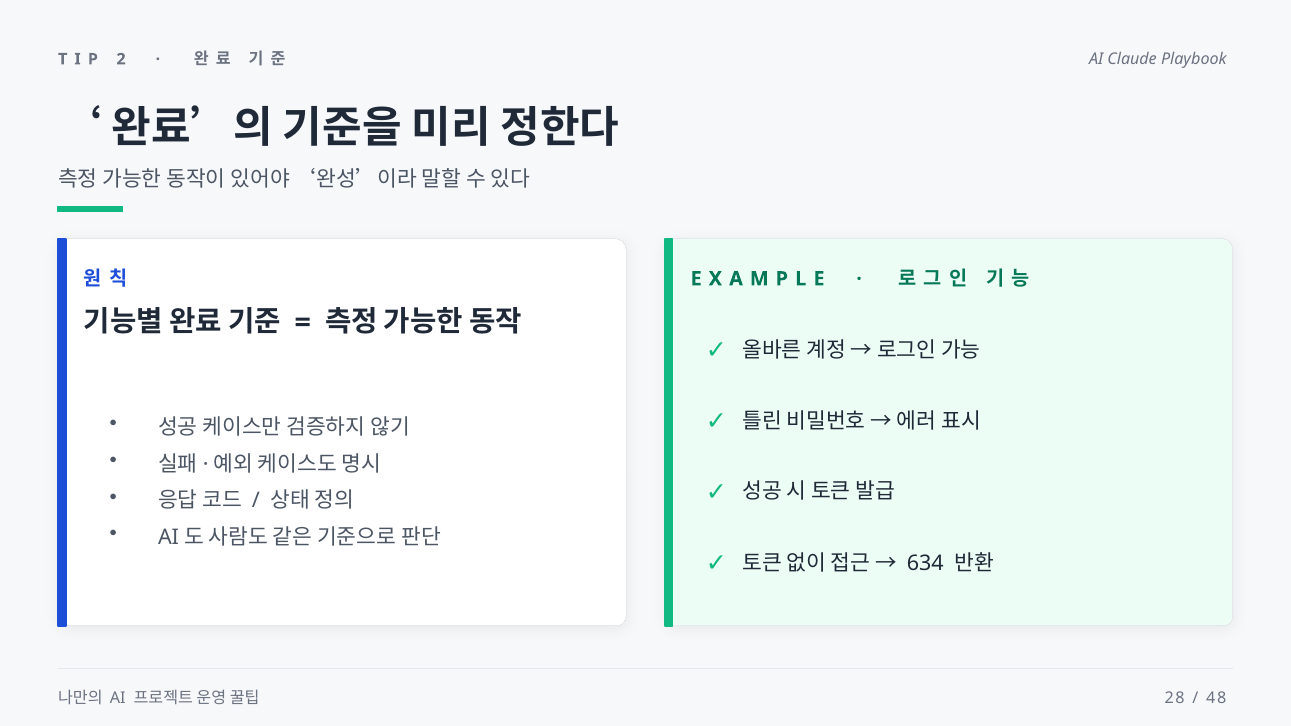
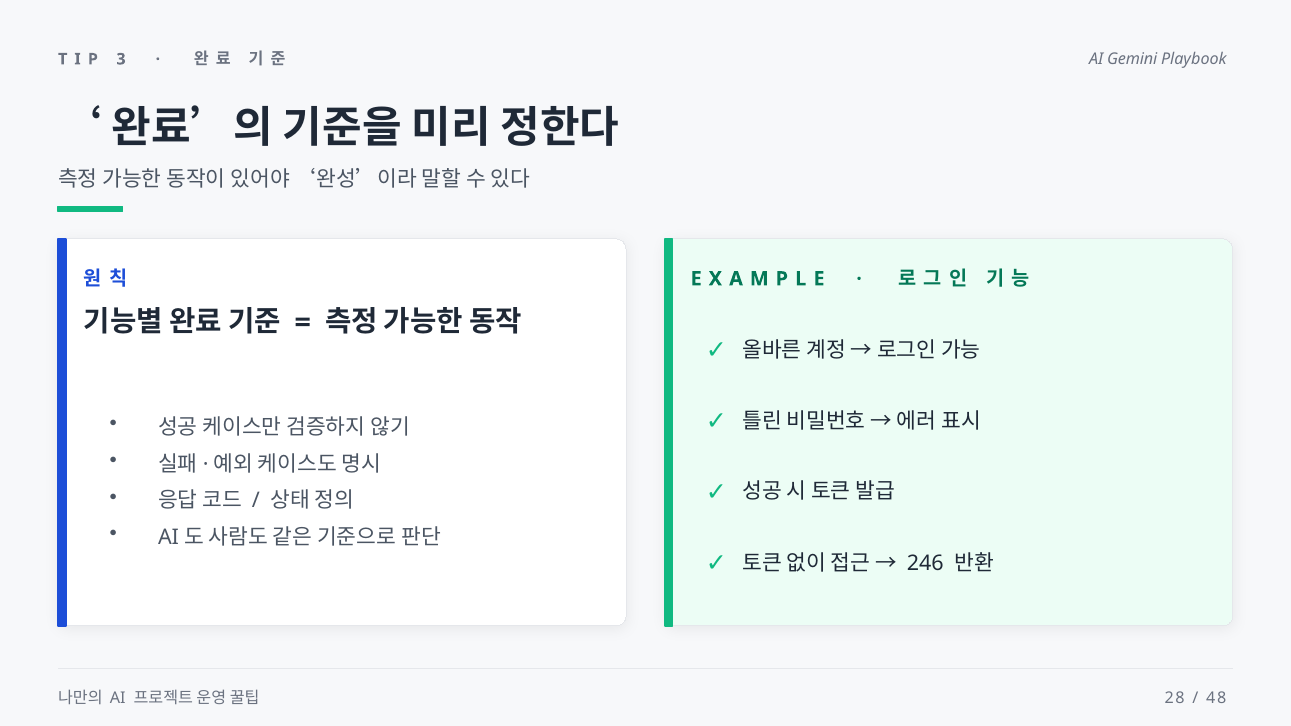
2: 2 -> 3
Claude: Claude -> Gemini
634: 634 -> 246
